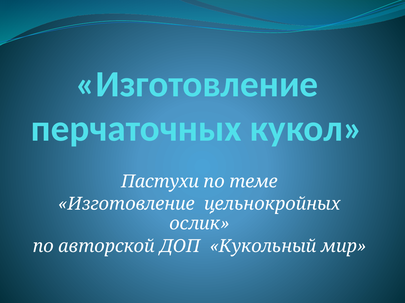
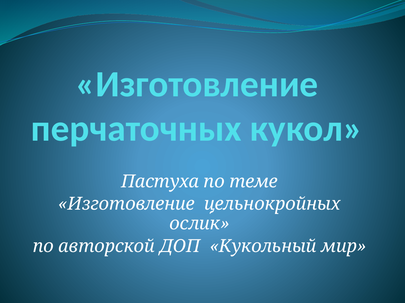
Пастухи: Пастухи -> Пастуха
